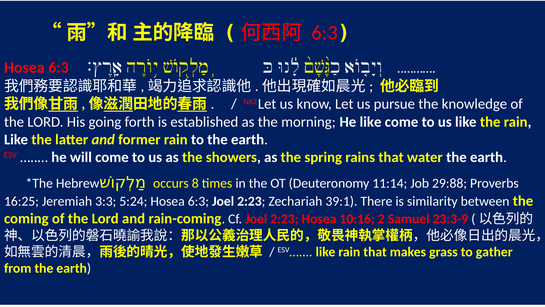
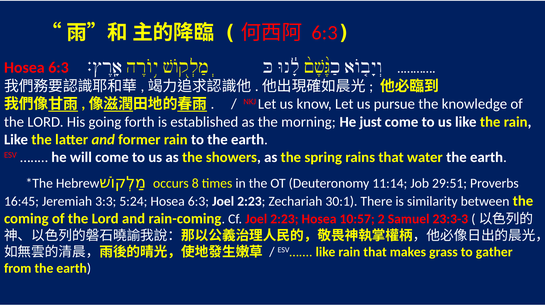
He like: like -> just
29:88: 29:88 -> 29:51
16:25: 16:25 -> 16:45
39:1: 39:1 -> 30:1
10:16: 10:16 -> 10:57
23:3-9: 23:3-9 -> 23:3-3
